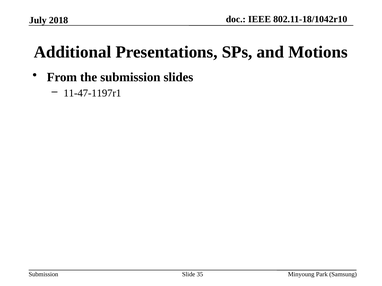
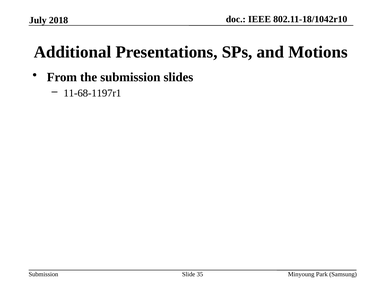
11-47-1197r1: 11-47-1197r1 -> 11-68-1197r1
